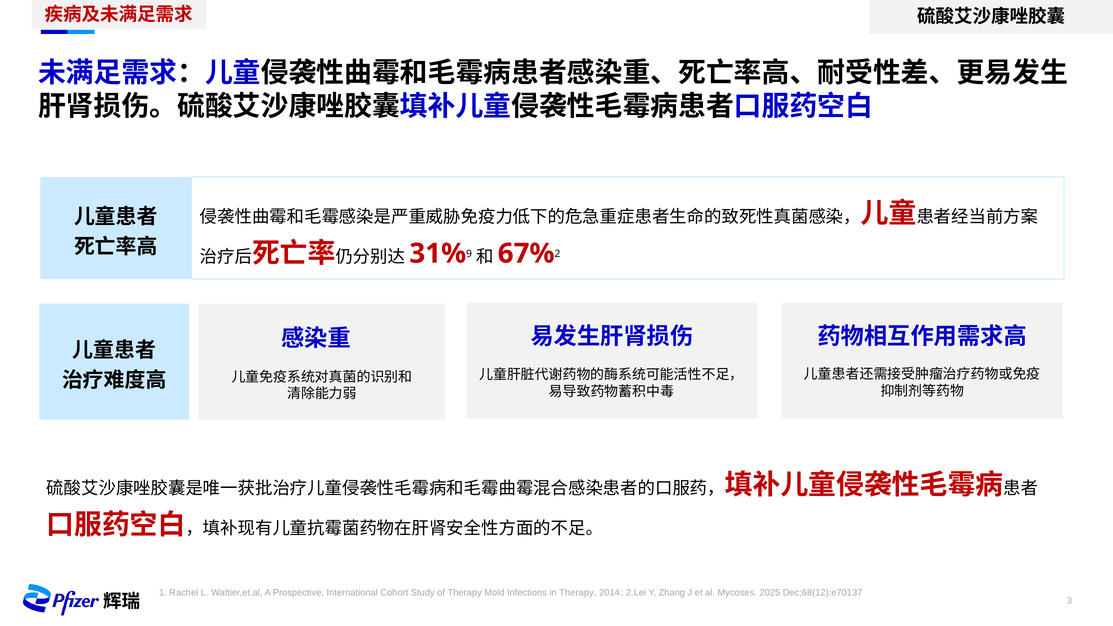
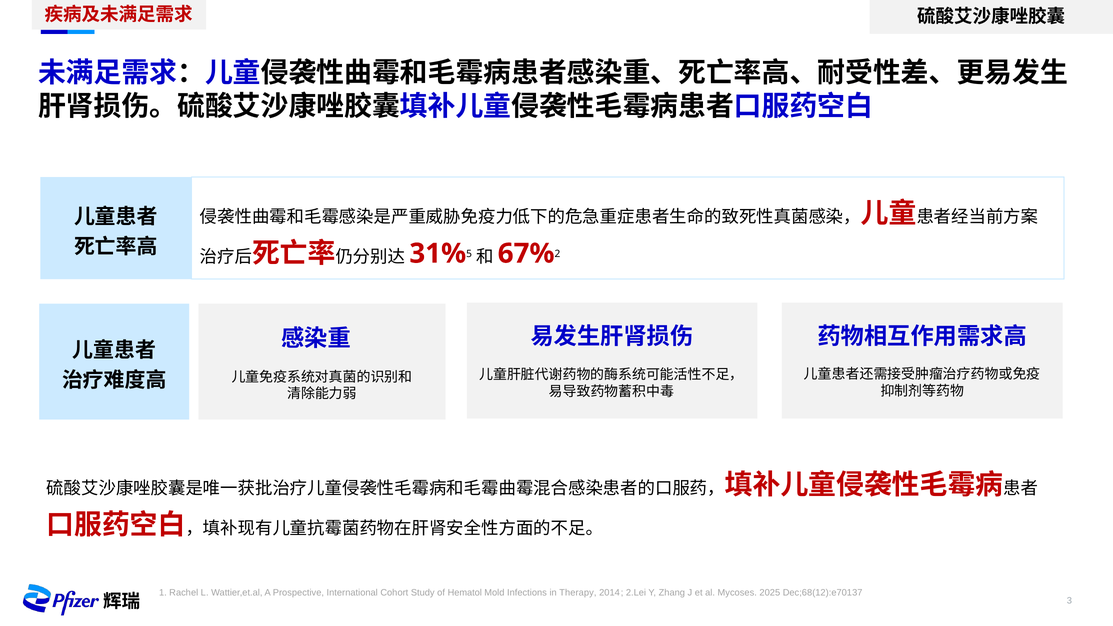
9: 9 -> 5
of Therapy: Therapy -> Hematol
